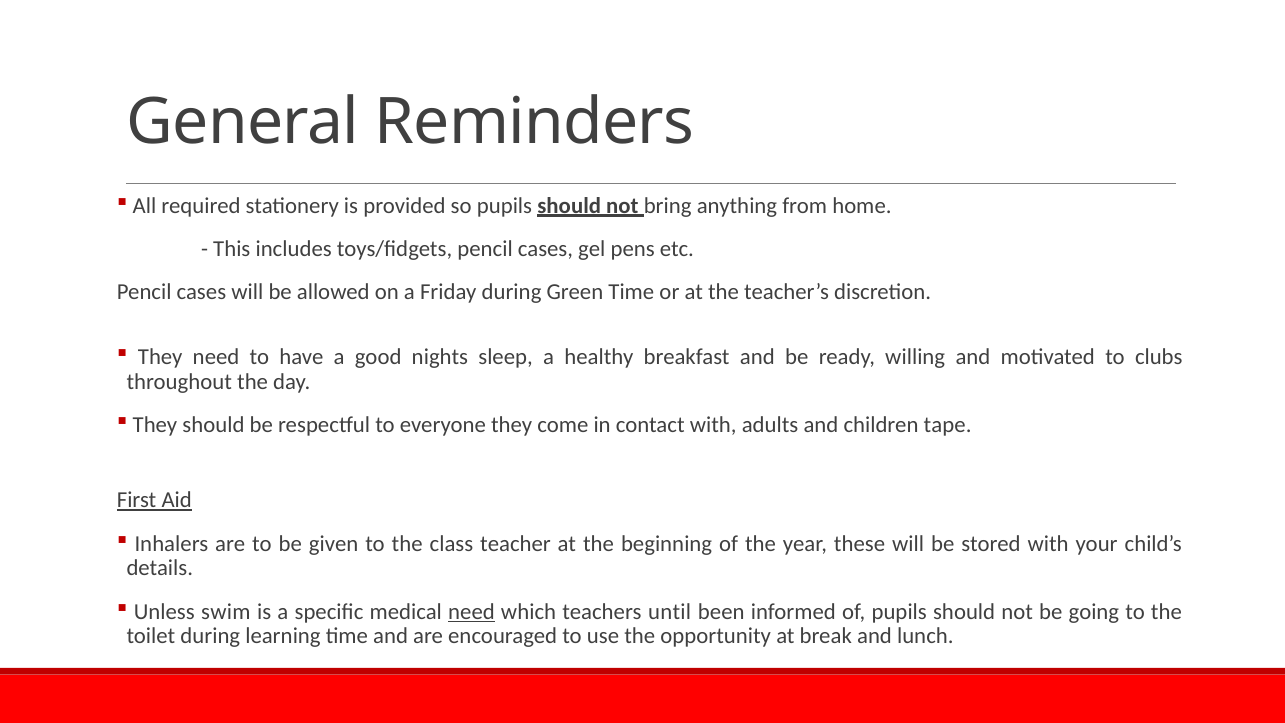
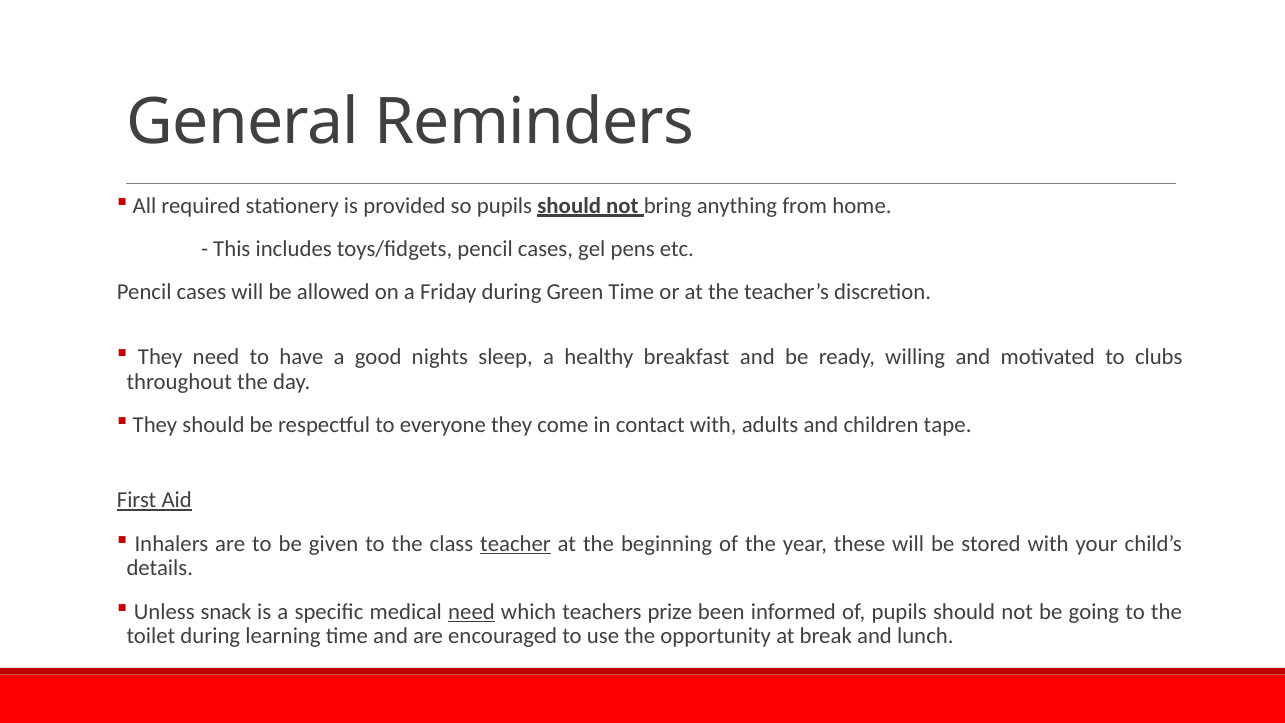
teacher underline: none -> present
swim: swim -> snack
until: until -> prize
